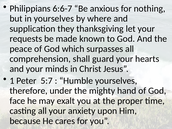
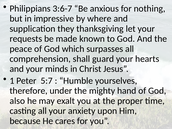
6:6-7: 6:6-7 -> 3:6-7
in yourselves: yourselves -> impressive
face: face -> also
